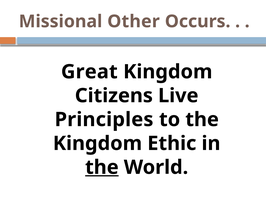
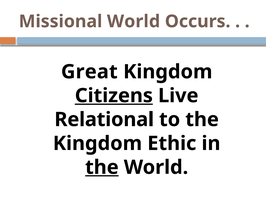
Missional Other: Other -> World
Citizens underline: none -> present
Principles: Principles -> Relational
